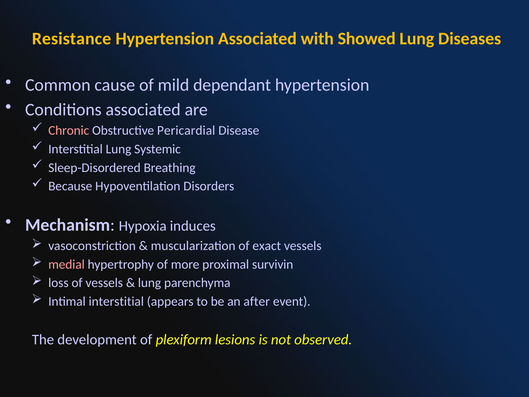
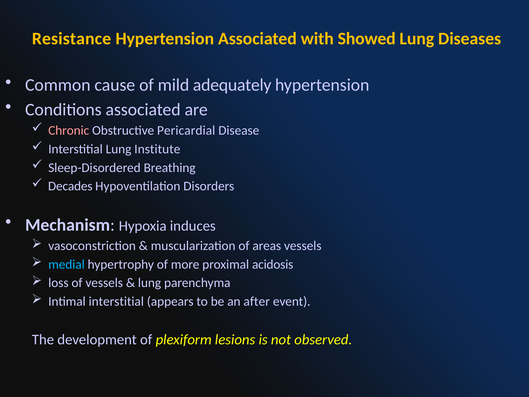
dependant: dependant -> adequately
Systemic: Systemic -> Institute
Because: Because -> Decades
exact: exact -> areas
medial colour: pink -> light blue
survivin: survivin -> acidosis
